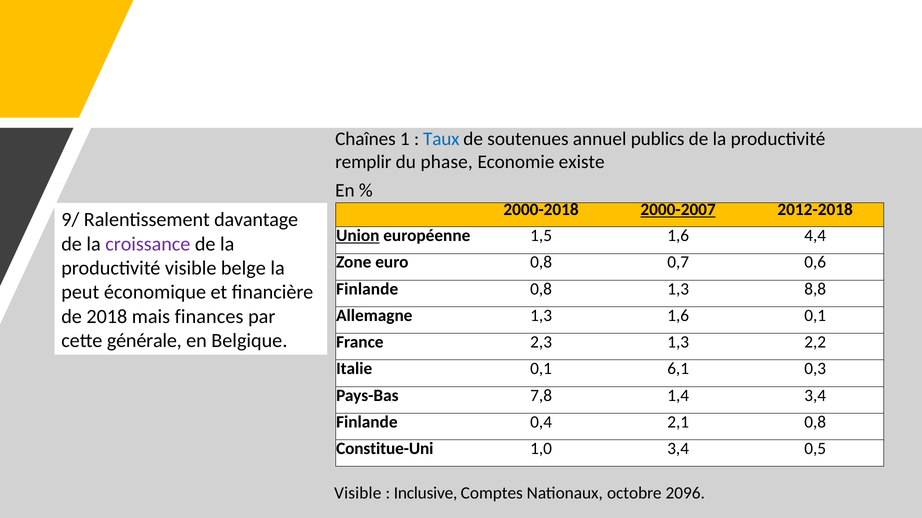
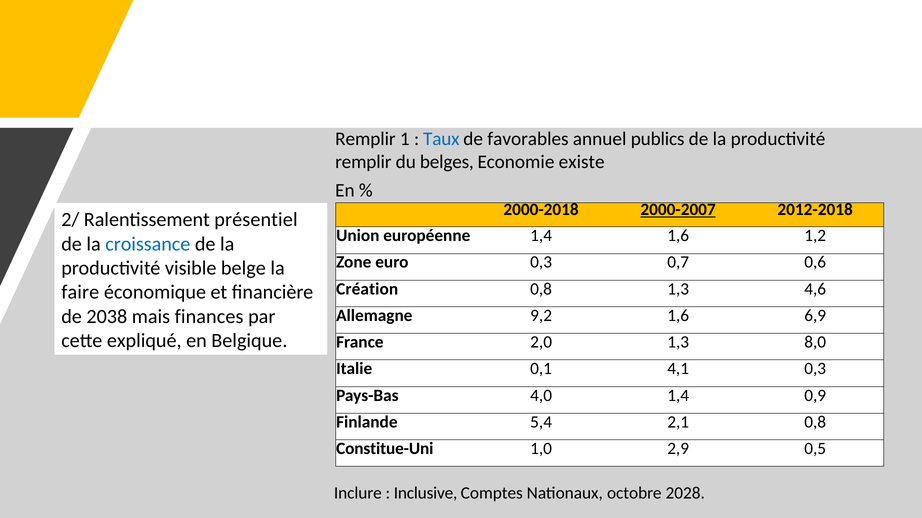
Chaînes at (365, 139): Chaînes -> Remplir
soutenues: soutenues -> favorables
phase: phase -> belges
9/: 9/ -> 2/
davantage: davantage -> présentiel
Union underline: present -> none
européenne 1,5: 1,5 -> 1,4
4,4: 4,4 -> 1,2
croissance colour: purple -> blue
euro 0,8: 0,8 -> 0,3
Finlande at (367, 289): Finlande -> Création
8,8: 8,8 -> 4,6
peut: peut -> faire
2018: 2018 -> 2038
Allemagne 1,3: 1,3 -> 9,2
1,6 0,1: 0,1 -> 6,9
générale: générale -> expliqué
2,3: 2,3 -> 2,0
2,2: 2,2 -> 8,0
6,1: 6,1 -> 4,1
7,8: 7,8 -> 4,0
1,4 3,4: 3,4 -> 0,9
0,4: 0,4 -> 5,4
1,0 3,4: 3,4 -> 2,9
Visible at (358, 494): Visible -> Inclure
2096: 2096 -> 2028
